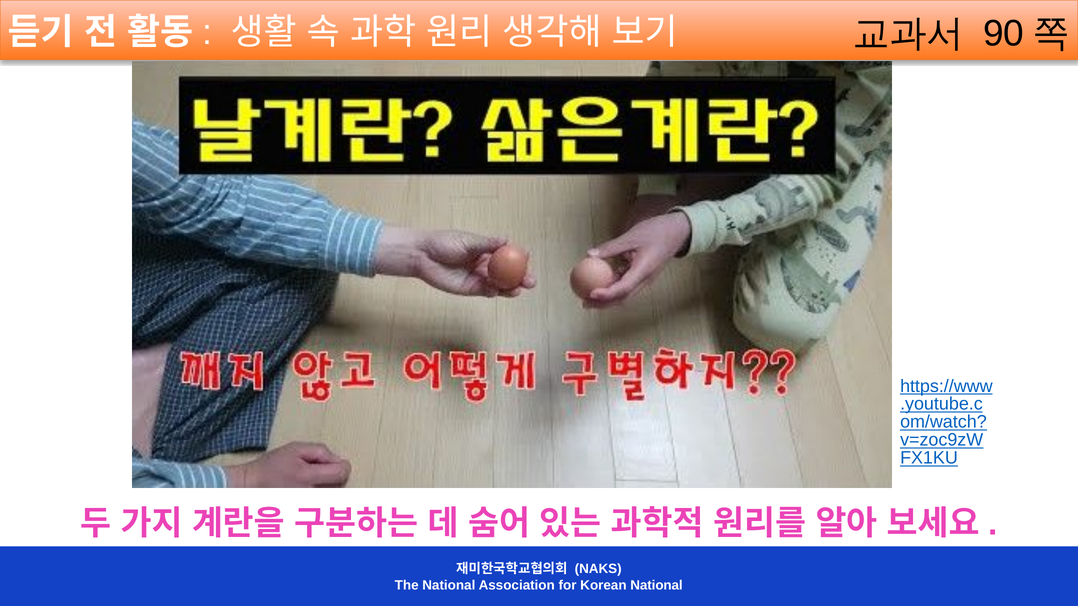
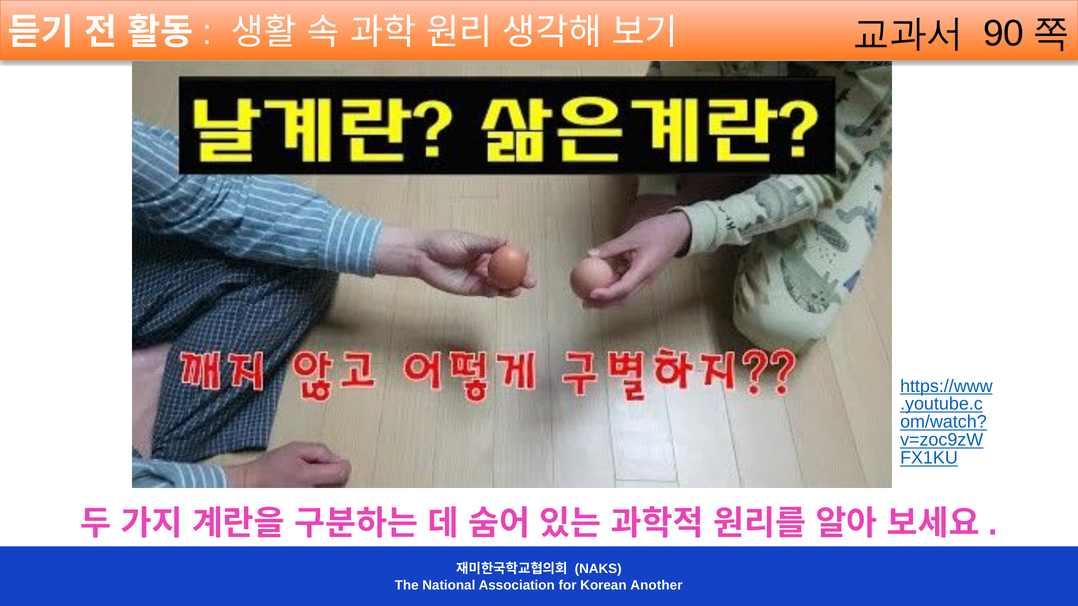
Korean National: National -> Another
